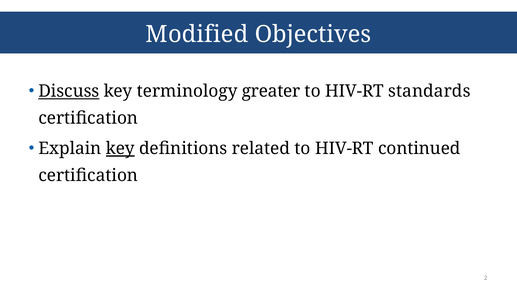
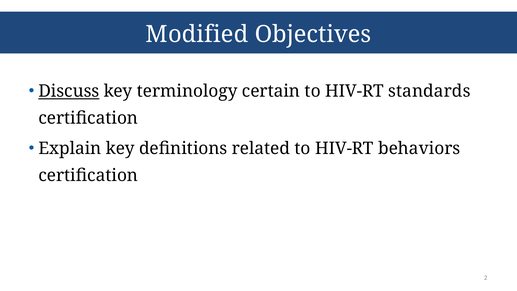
greater: greater -> certain
key at (120, 148) underline: present -> none
continued: continued -> behaviors
